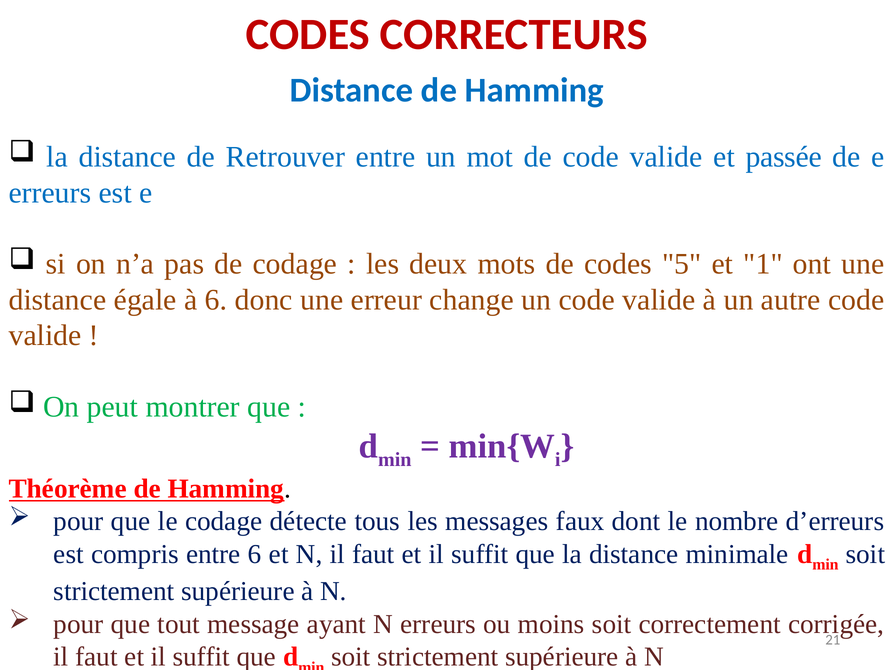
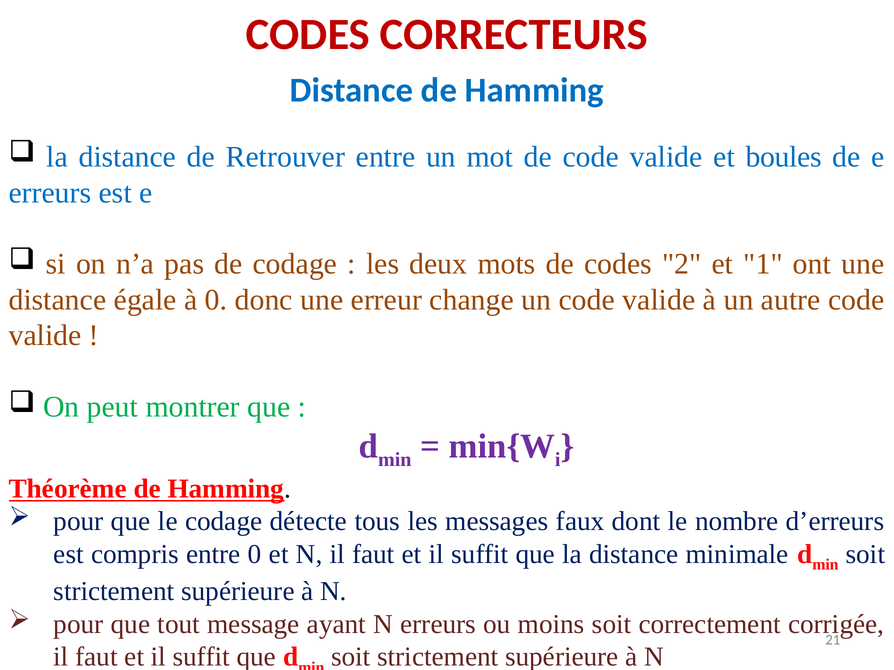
passée: passée -> boules
5: 5 -> 2
à 6: 6 -> 0
entre 6: 6 -> 0
